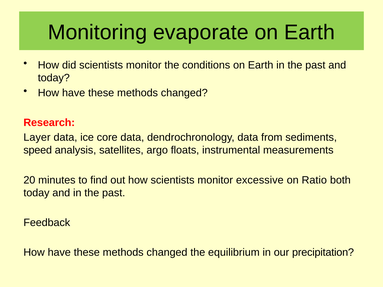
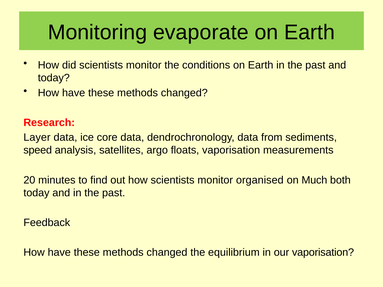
floats instrumental: instrumental -> vaporisation
excessive: excessive -> organised
Ratio: Ratio -> Much
our precipitation: precipitation -> vaporisation
